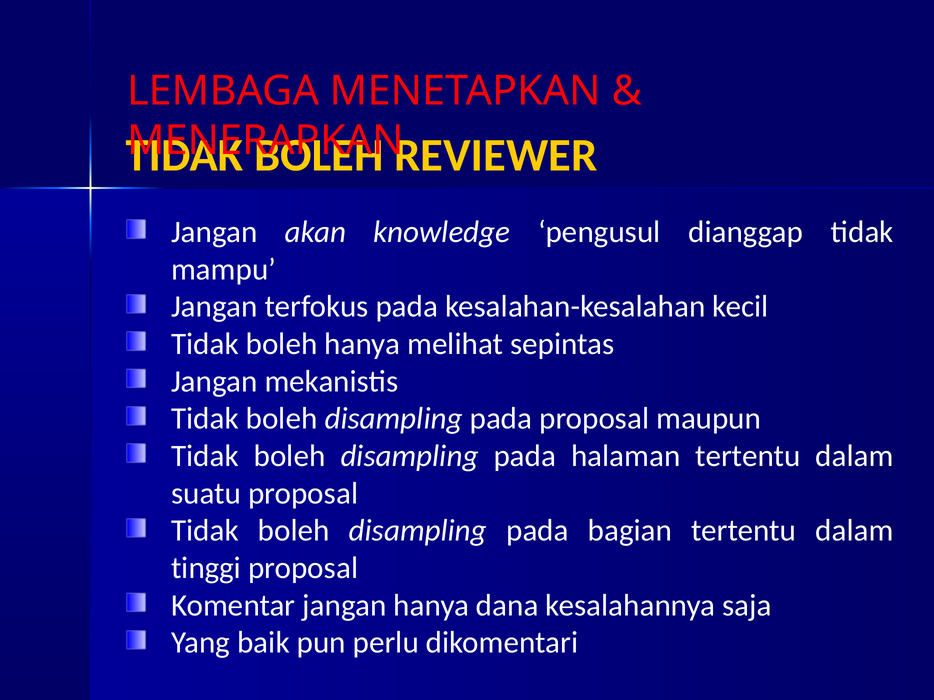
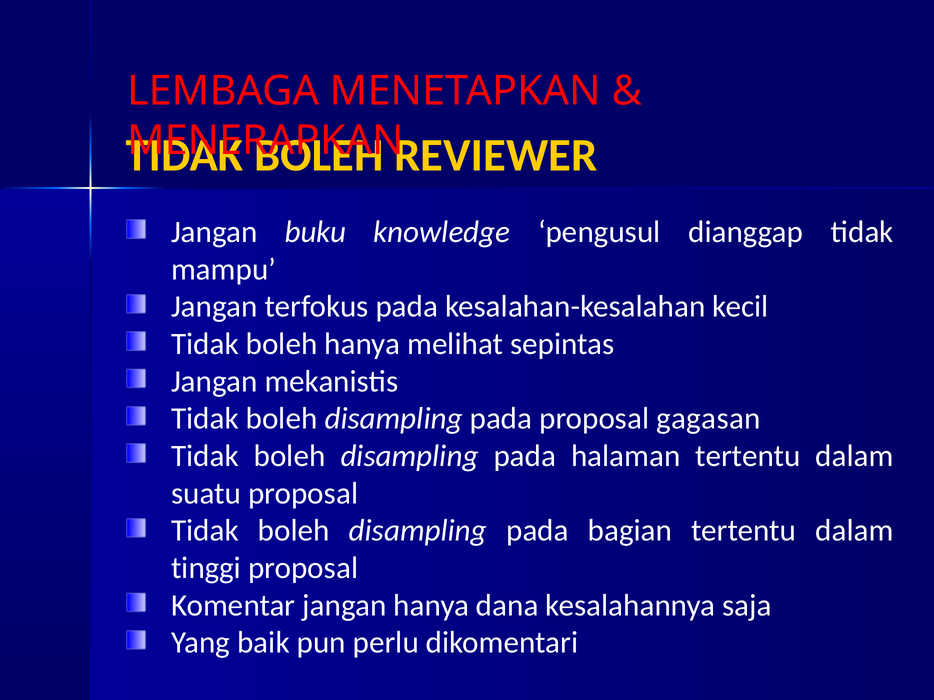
akan: akan -> buku
maupun: maupun -> gagasan
